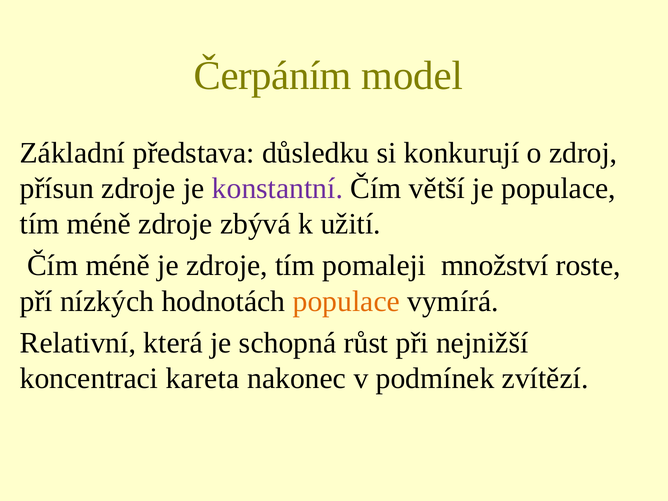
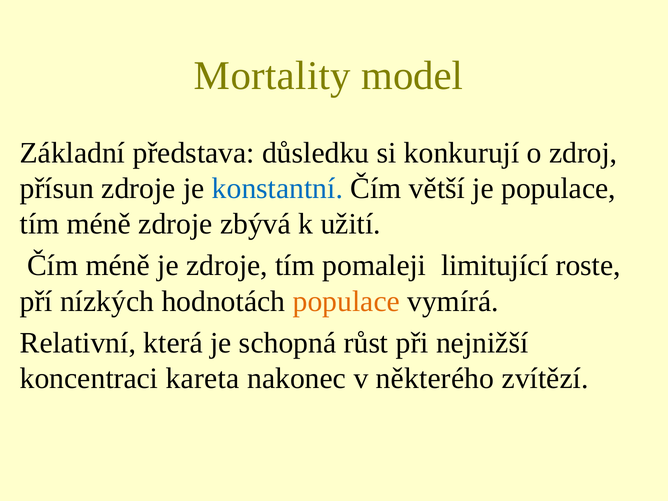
Čerpáním: Čerpáním -> Mortality
konstantní colour: purple -> blue
množství: množství -> limitující
podmínek: podmínek -> některého
